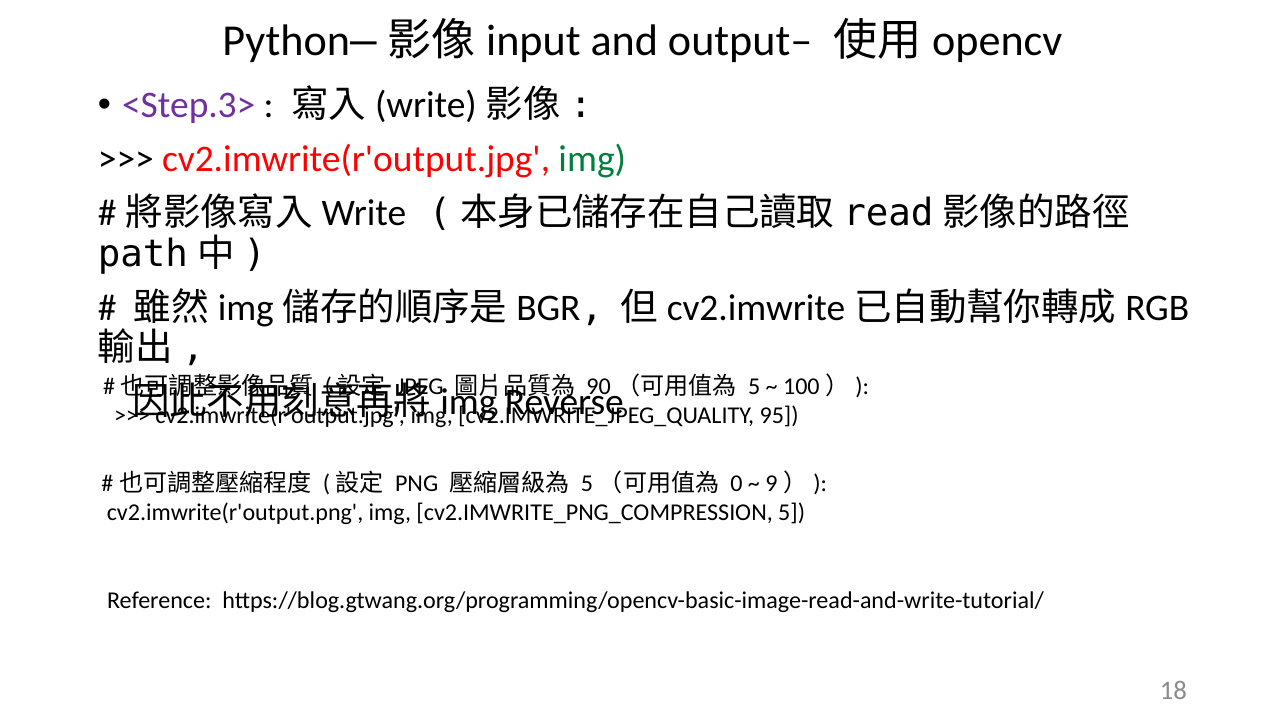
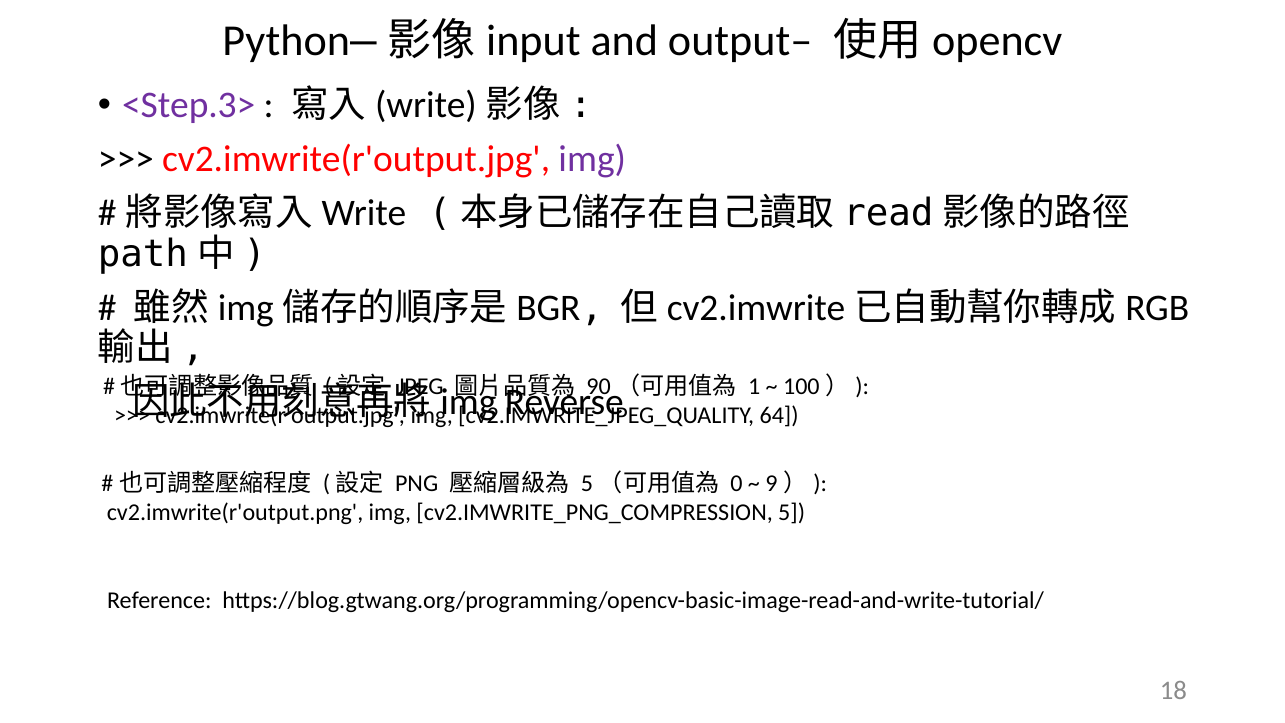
img at (592, 159) colour: green -> purple
5 at (754, 387): 5 -> 1
95: 95 -> 64
